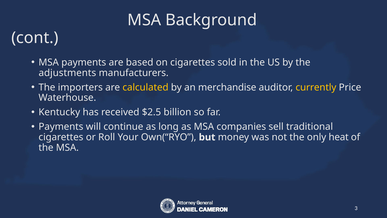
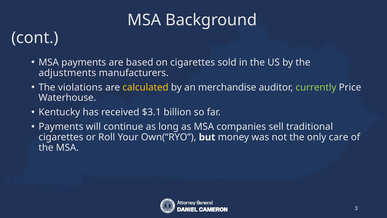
importers: importers -> violations
currently colour: yellow -> light green
$2.5: $2.5 -> $3.1
heat: heat -> care
